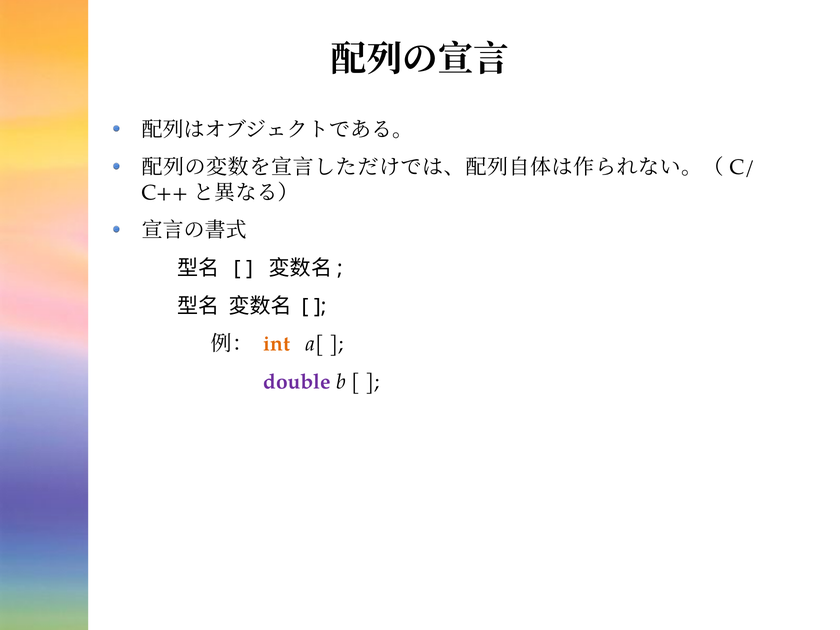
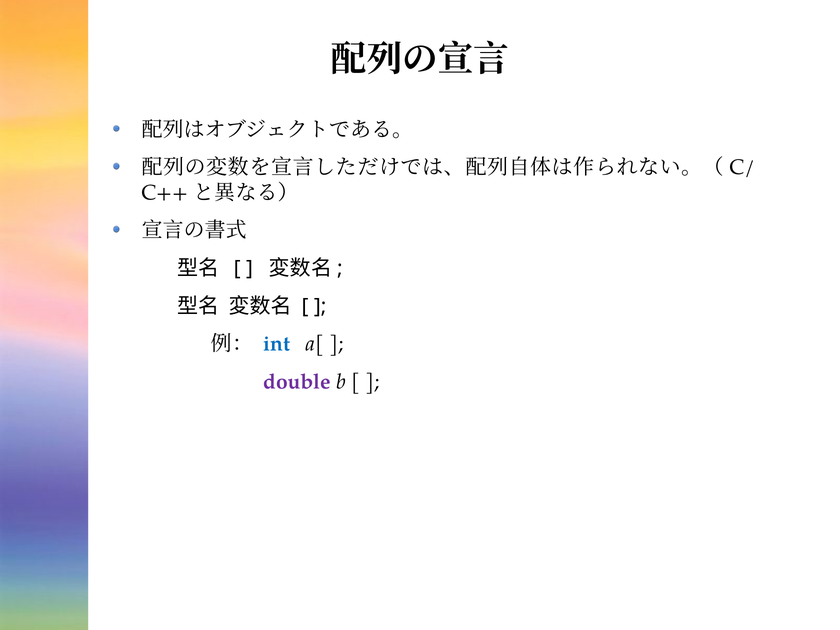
int colour: orange -> blue
